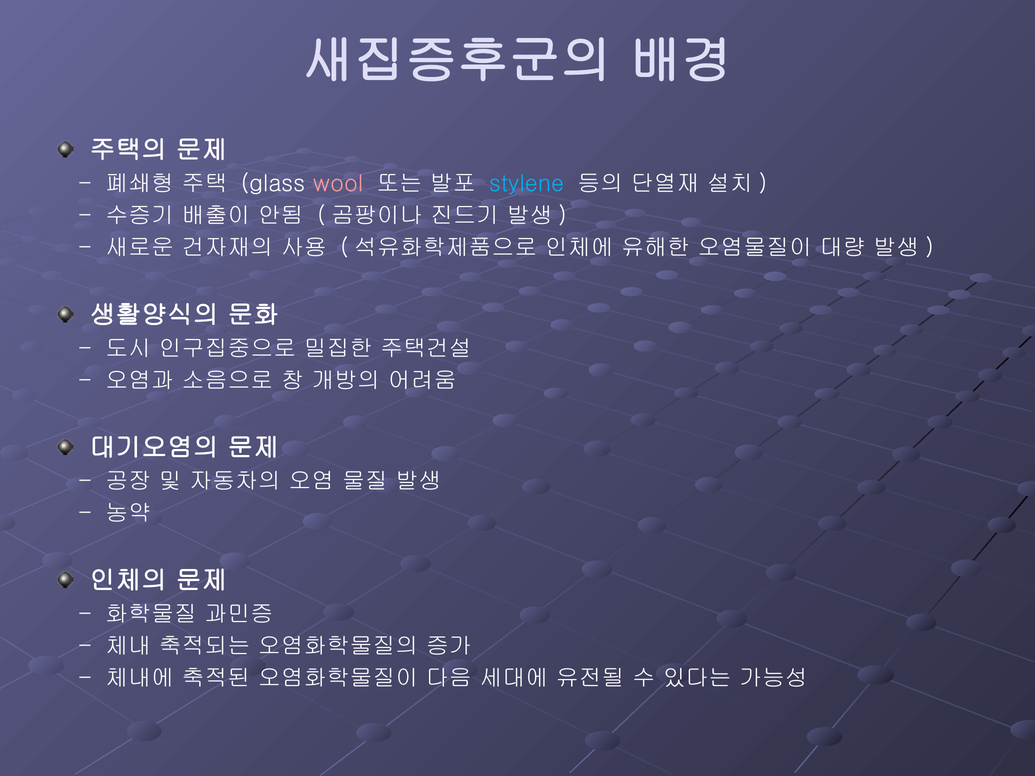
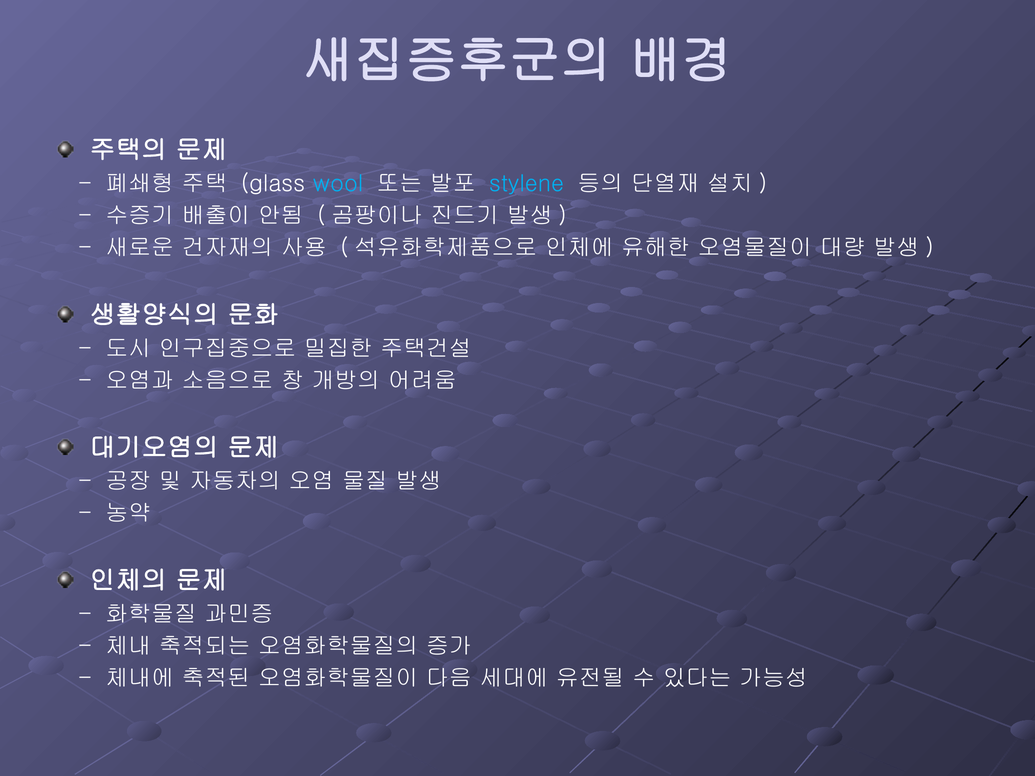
wool colour: pink -> light blue
